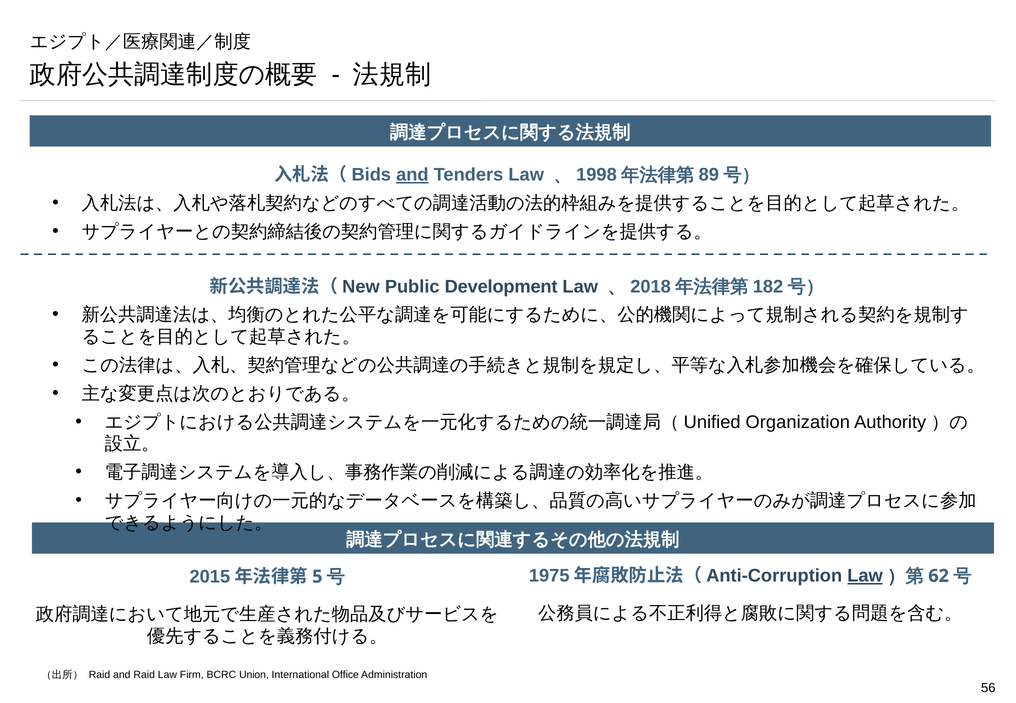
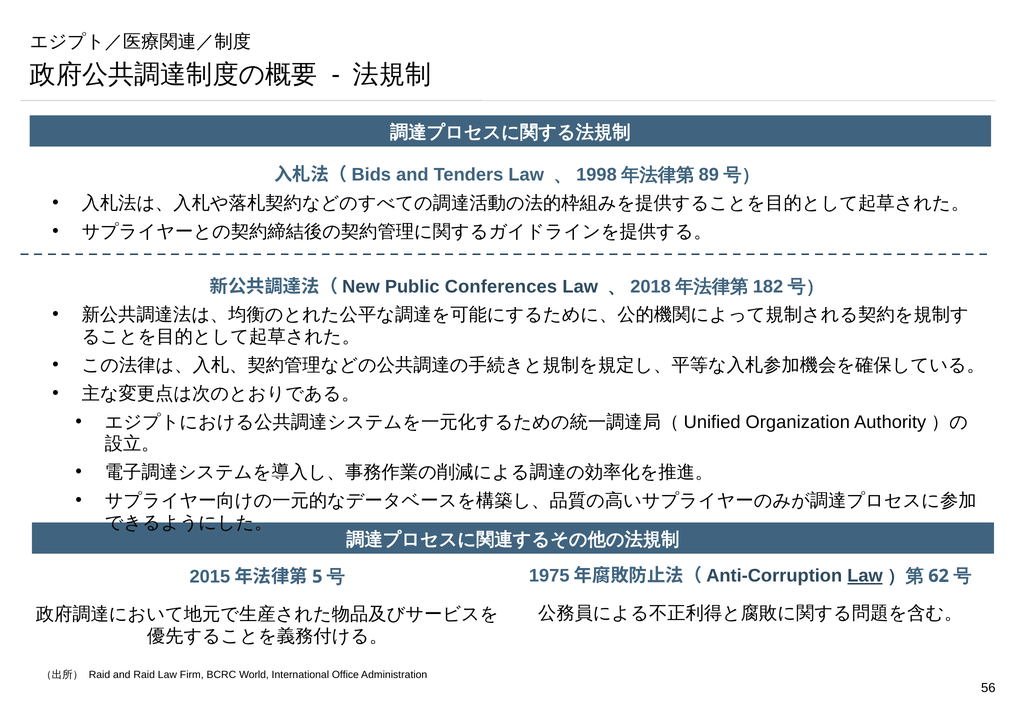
and at (412, 175) underline: present -> none
Development: Development -> Conferences
Union: Union -> World
